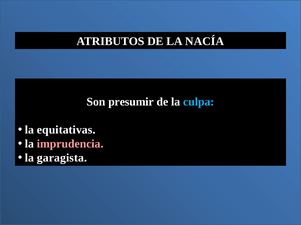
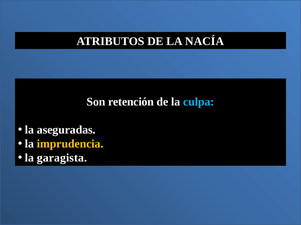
presumir: presumir -> retención
equitativas: equitativas -> aseguradas
imprudencia colour: pink -> yellow
